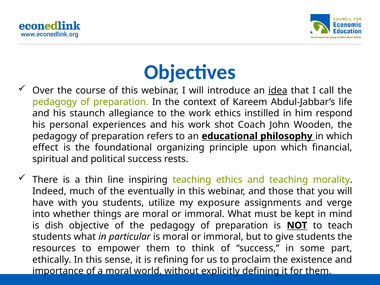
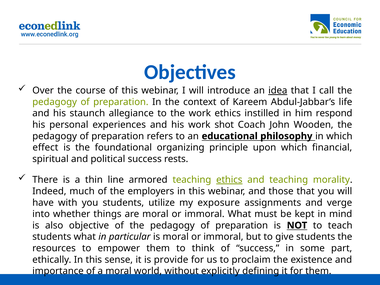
inspiring: inspiring -> armored
ethics at (229, 180) underline: none -> present
eventually: eventually -> employers
dish: dish -> also
refining: refining -> provide
